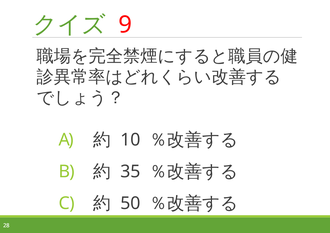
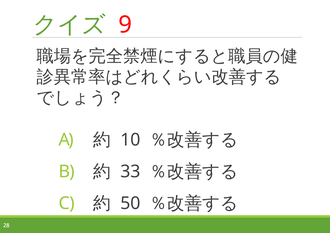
35: 35 -> 33
